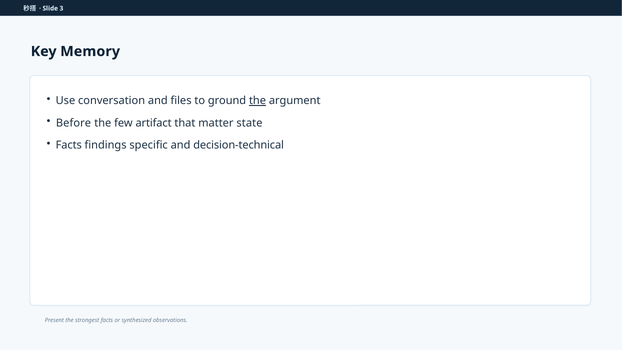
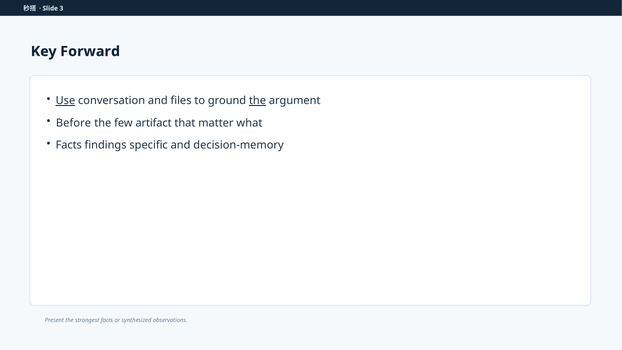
Memory: Memory -> Forward
Use underline: none -> present
state: state -> what
decision-technical: decision-technical -> decision-memory
